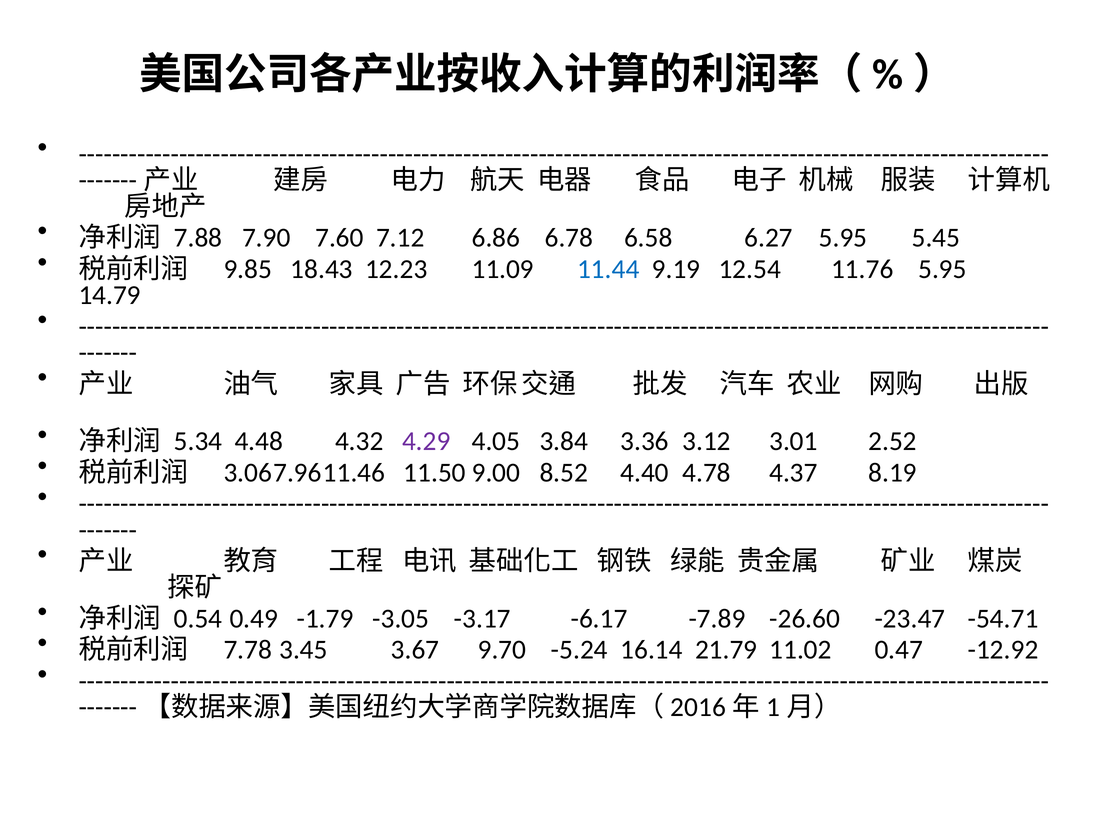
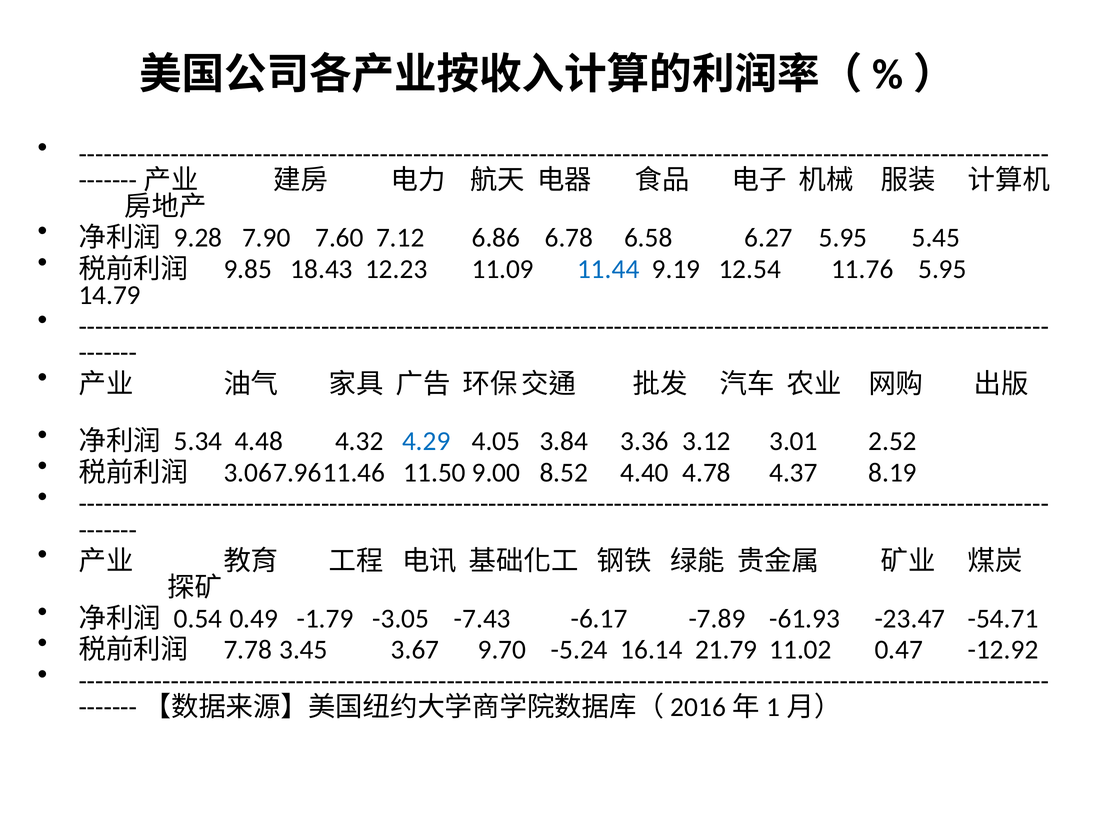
7.88: 7.88 -> 9.28
4.29 colour: purple -> blue
-3.17: -3.17 -> -7.43
-26.60: -26.60 -> -61.93
